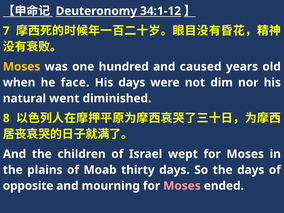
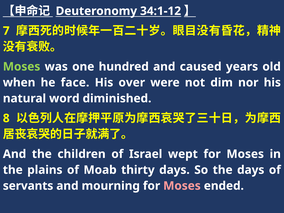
Moses at (22, 67) colour: yellow -> light green
His days: days -> over
went: went -> word
opposite: opposite -> servants
